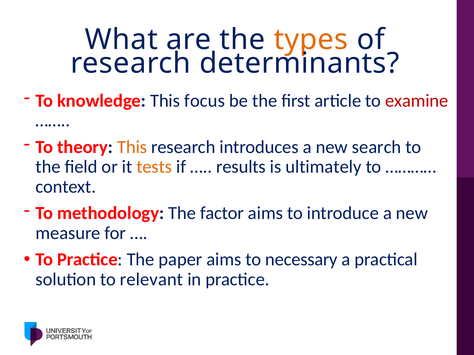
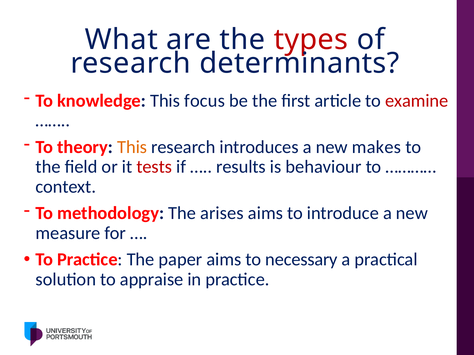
types colour: orange -> red
search: search -> makes
tests colour: orange -> red
ultimately: ultimately -> behaviour
factor: factor -> arises
relevant: relevant -> appraise
